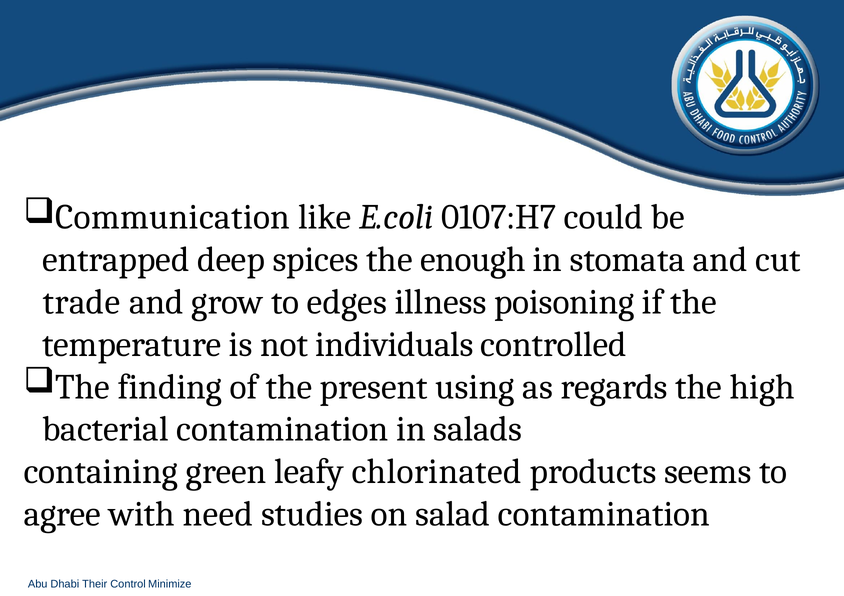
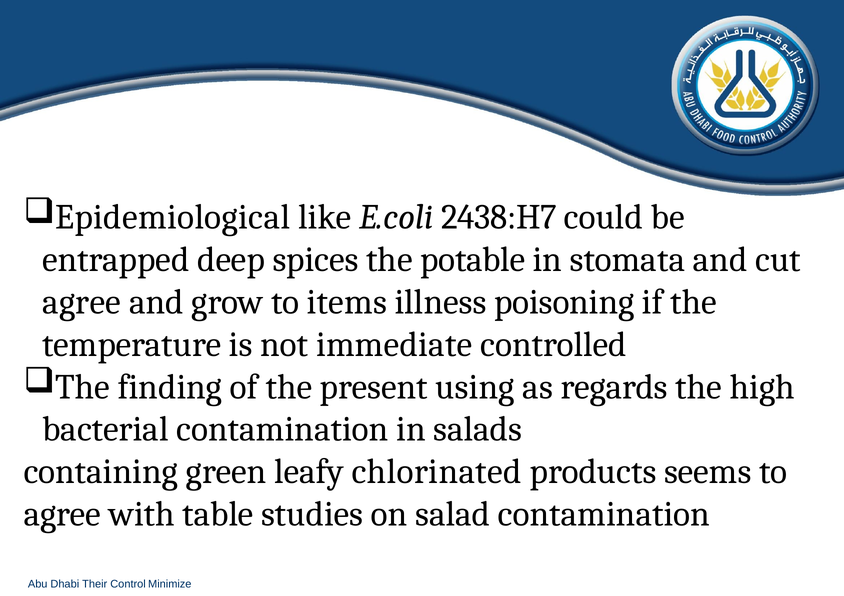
Communication: Communication -> Epidemiological
0107:H7: 0107:H7 -> 2438:H7
enough: enough -> potable
trade at (82, 302): trade -> agree
edges: edges -> items
individuals: individuals -> immediate
need: need -> table
